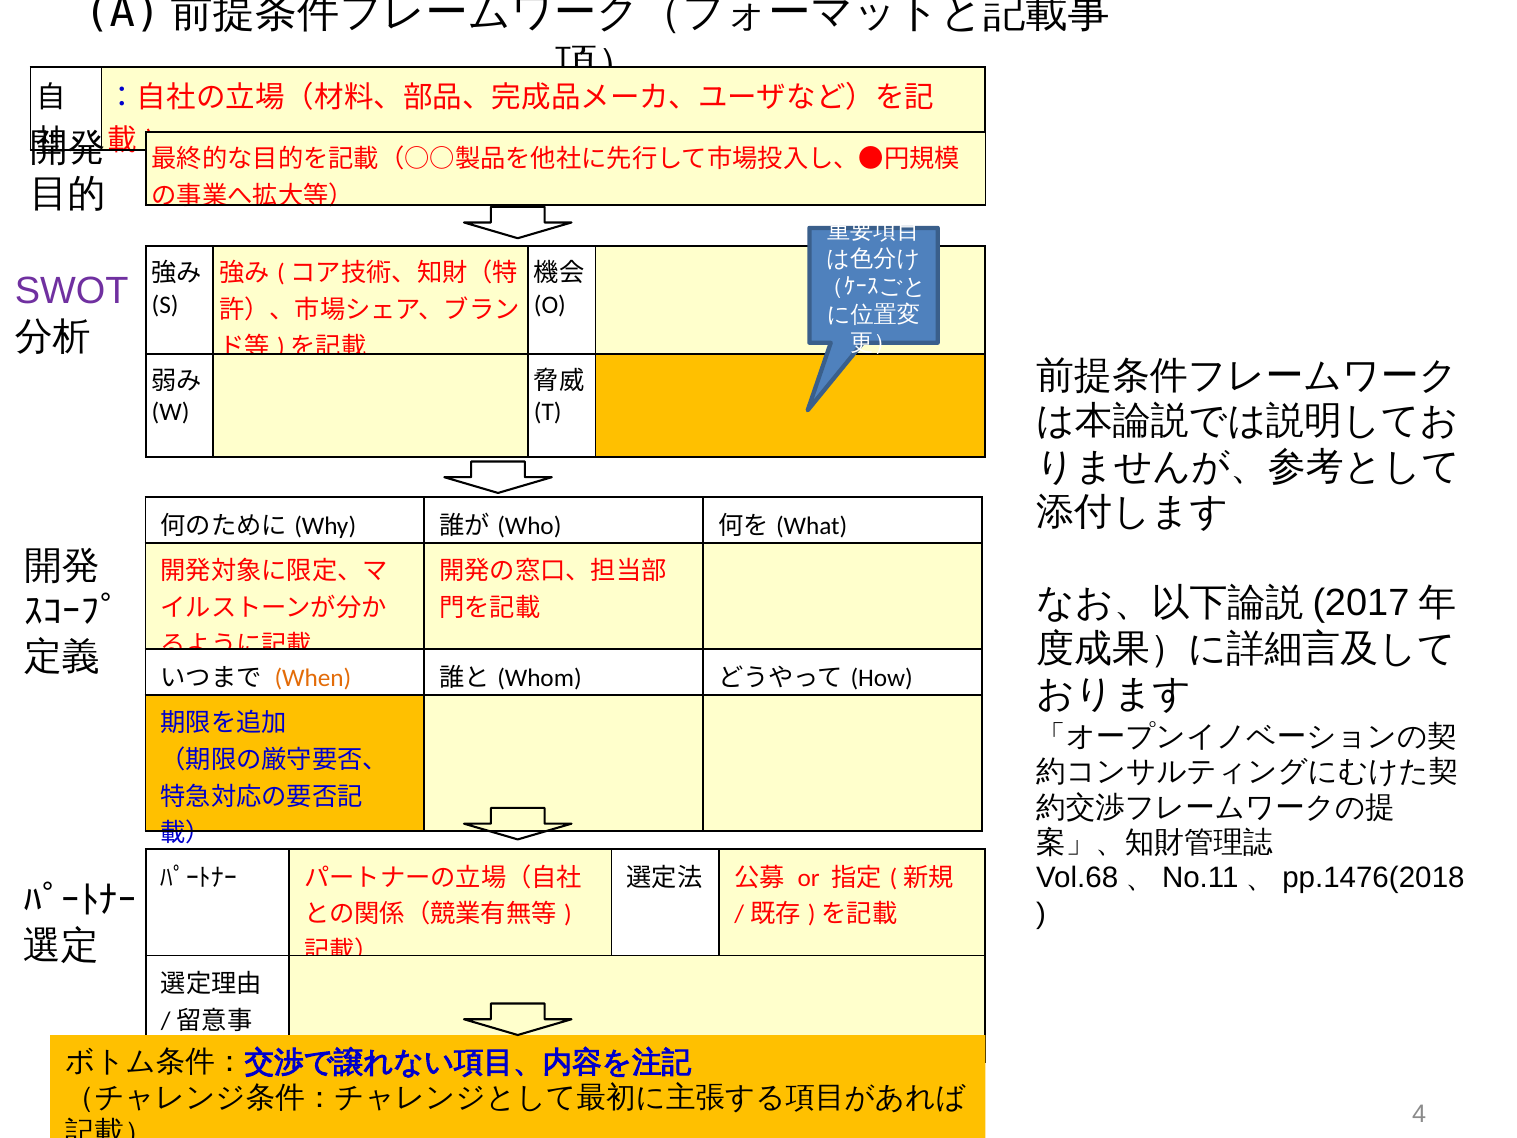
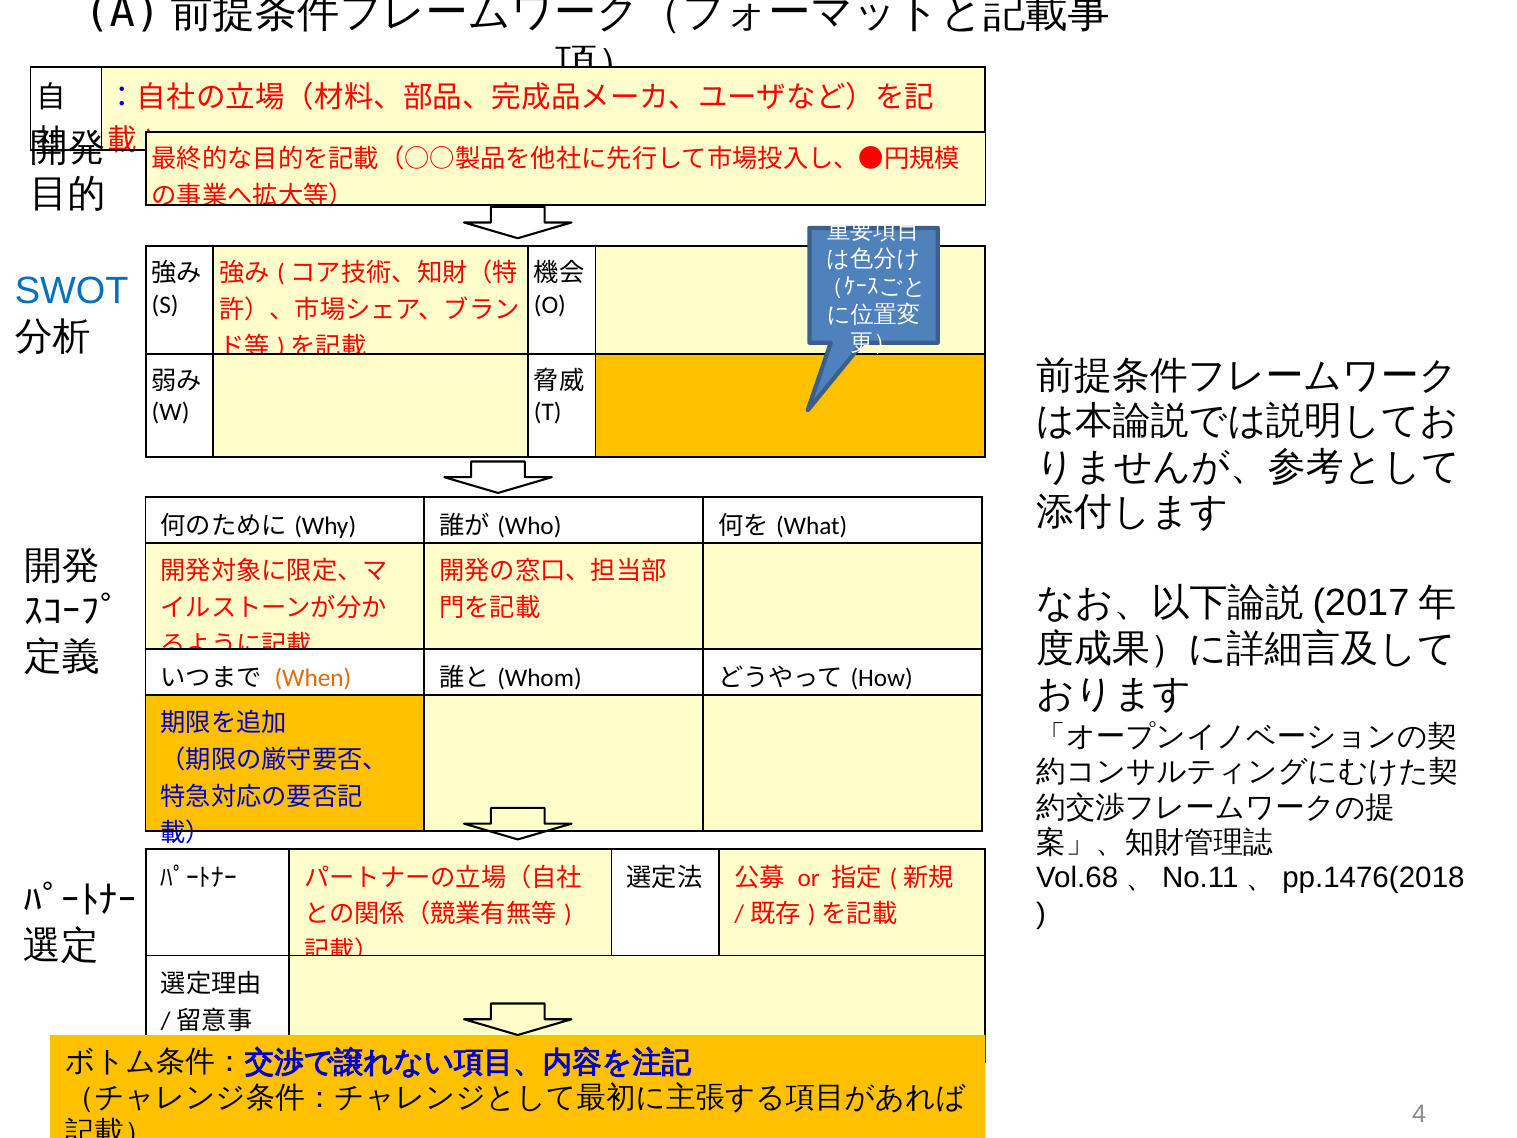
SWOT colour: purple -> blue
